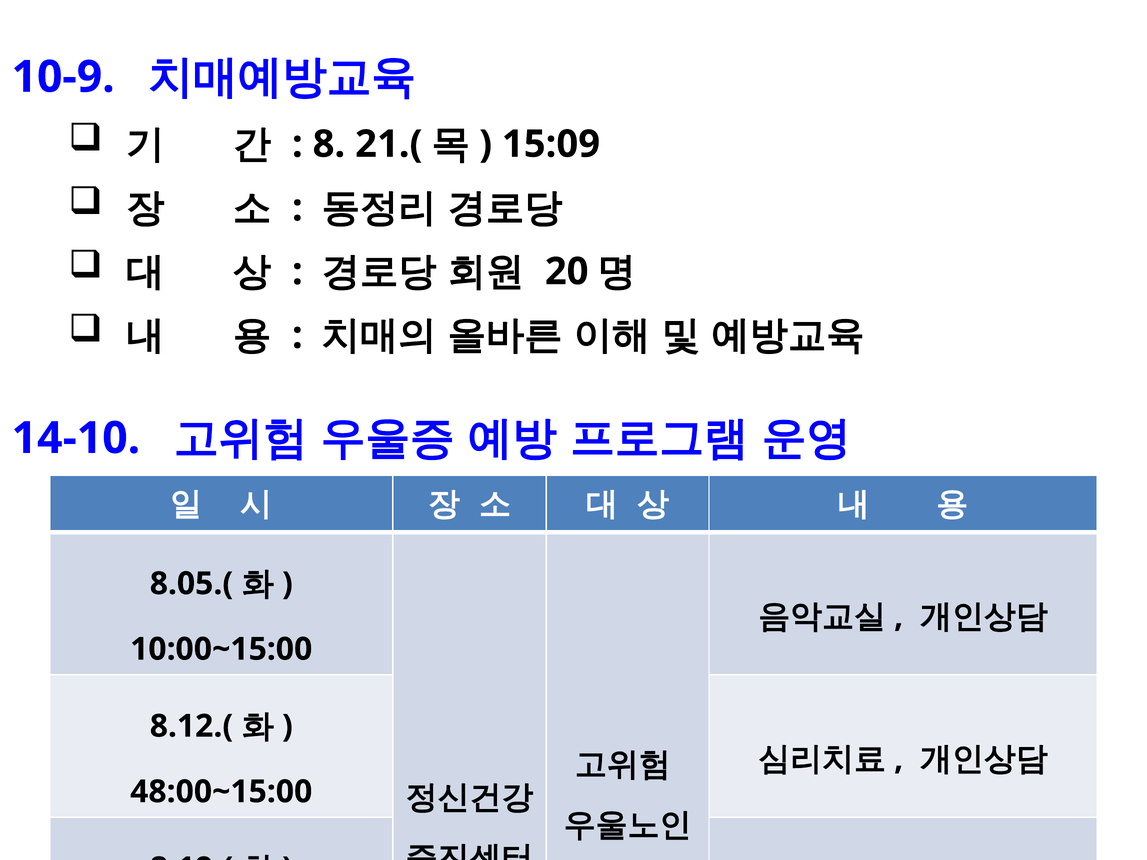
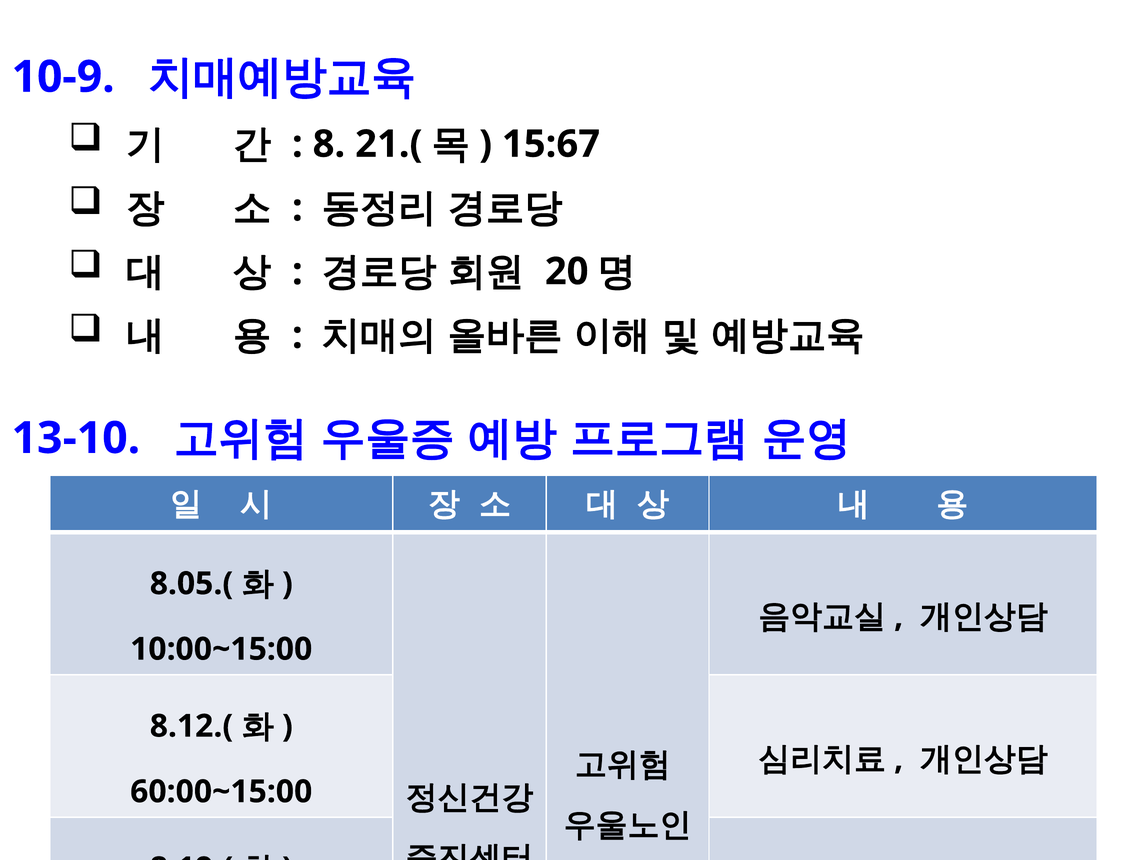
15:09: 15:09 -> 15:67
14-10: 14-10 -> 13-10
48:00~15:00: 48:00~15:00 -> 60:00~15:00
